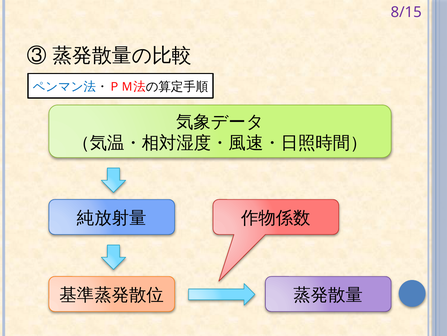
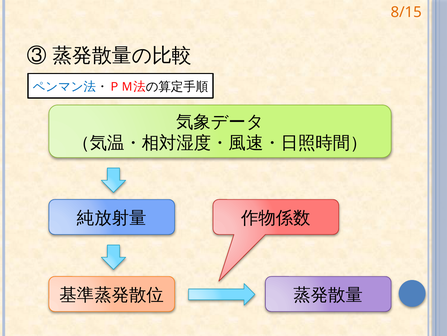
8/15 colour: purple -> orange
